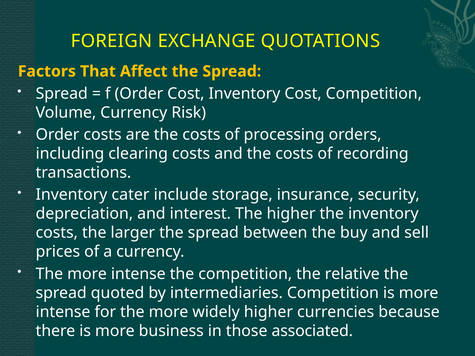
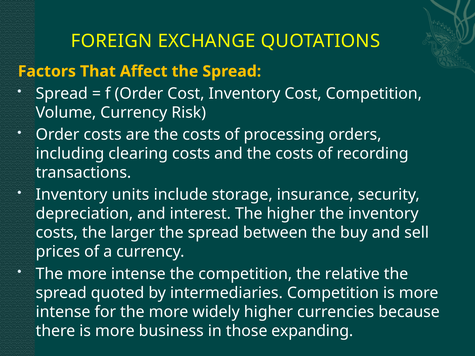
cater: cater -> units
associated: associated -> expanding
